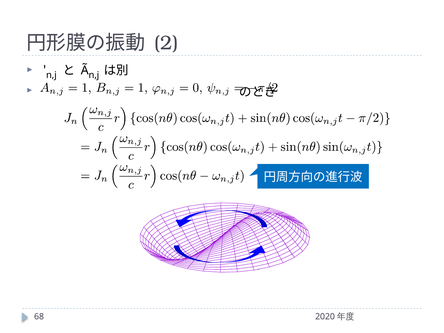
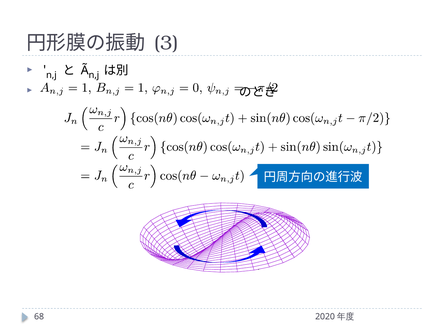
2: 2 -> 3
